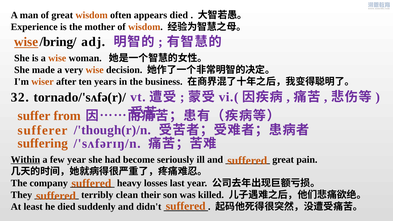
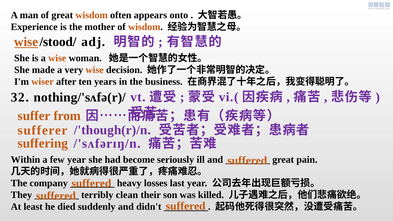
appears died: died -> onto
/bring/: /bring/ -> /stood/
tornado/'sʌfə(r)/: tornado/'sʌfə(r)/ -> nothing/'sʌfə(r)/
Within underline: present -> none
